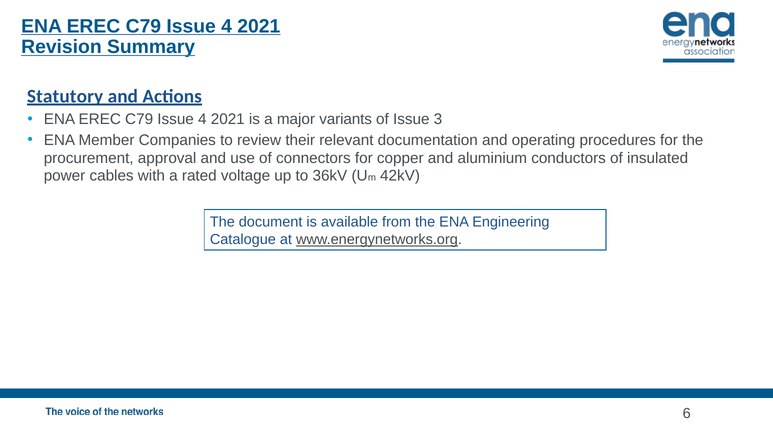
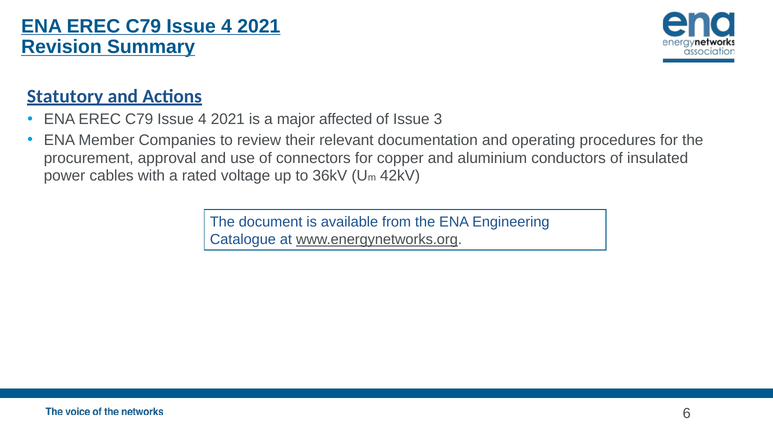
variants: variants -> affected
